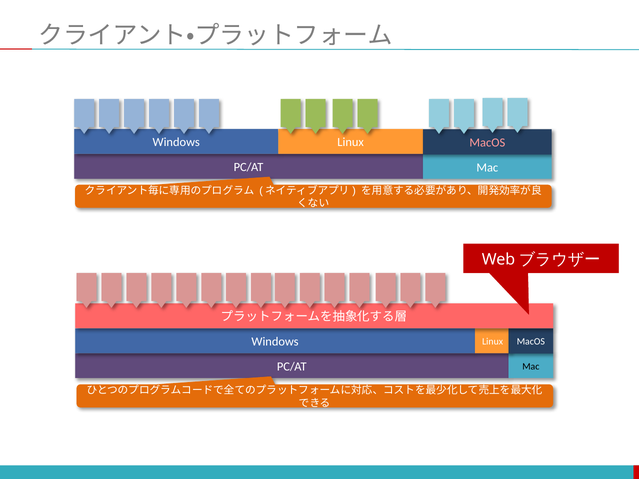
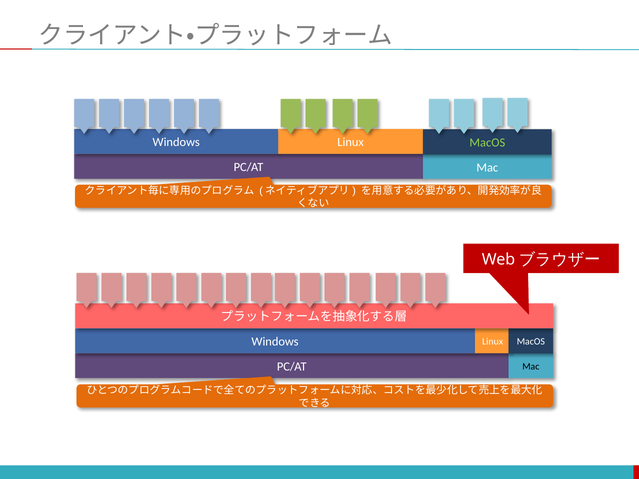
MacOS at (487, 143) colour: pink -> light green
